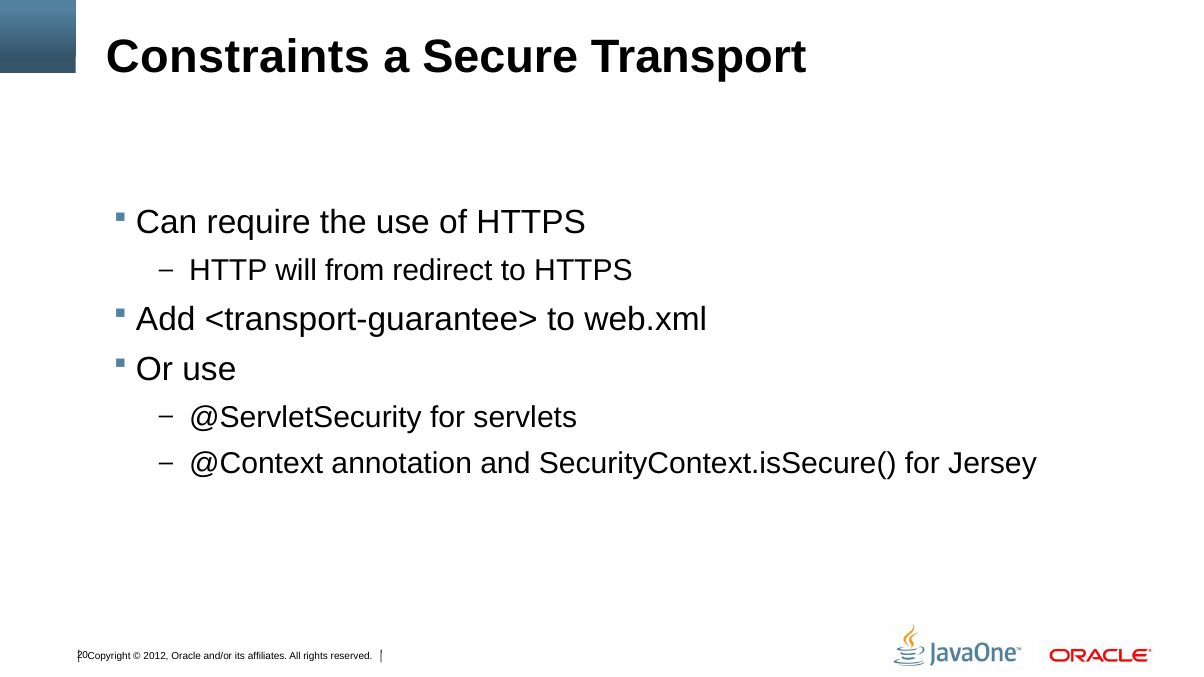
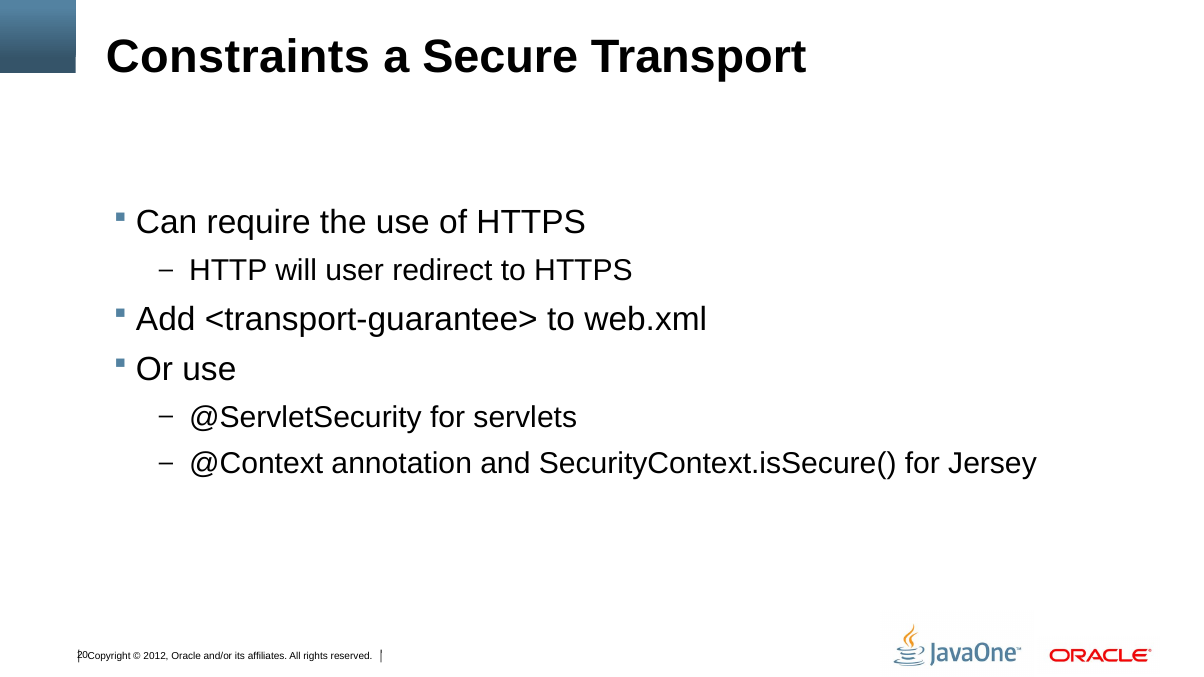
from: from -> user
